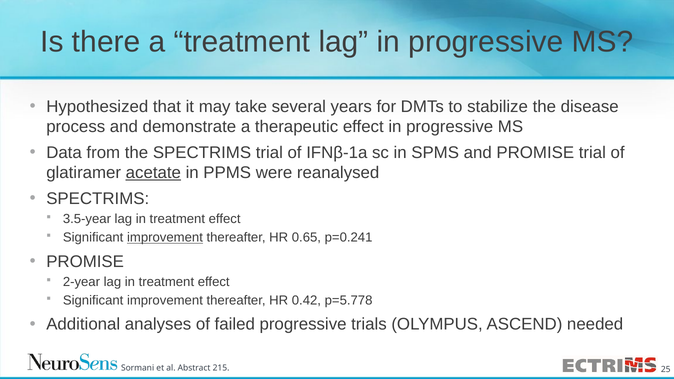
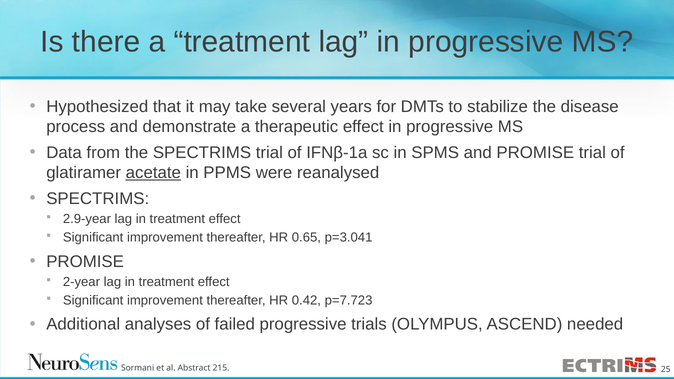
3.5-year: 3.5-year -> 2.9-year
improvement at (165, 238) underline: present -> none
p=0.241: p=0.241 -> p=3.041
p=5.778: p=5.778 -> p=7.723
